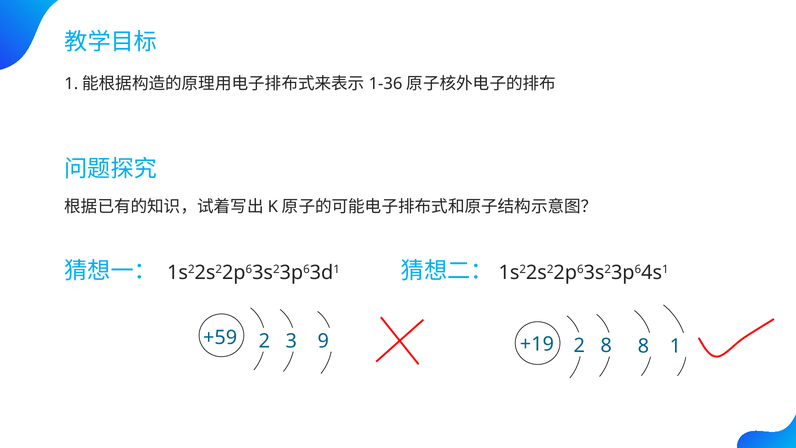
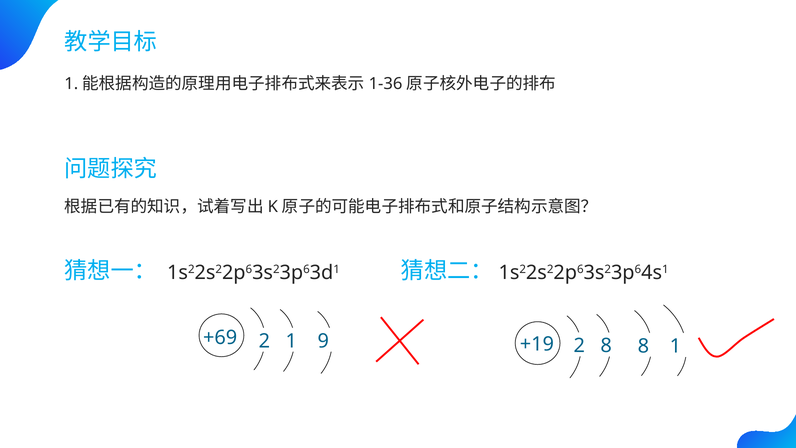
+59: +59 -> +69
2 3: 3 -> 1
